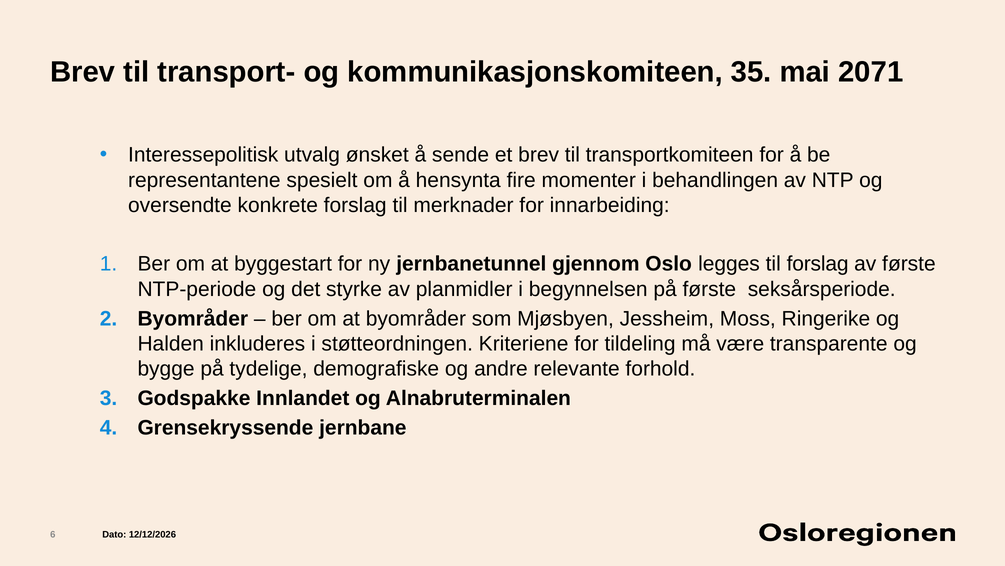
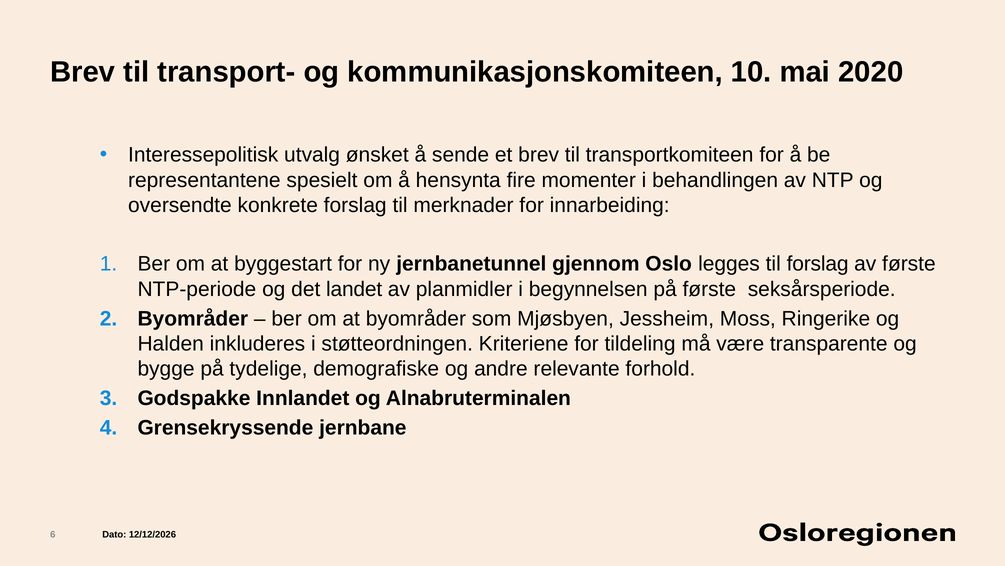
35: 35 -> 10
2071: 2071 -> 2020
styrke: styrke -> landet
